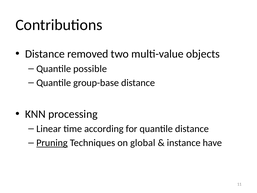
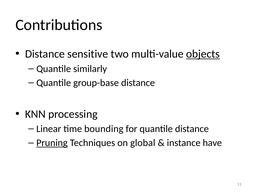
removed: removed -> sensitive
objects underline: none -> present
possible: possible -> similarly
according: according -> bounding
